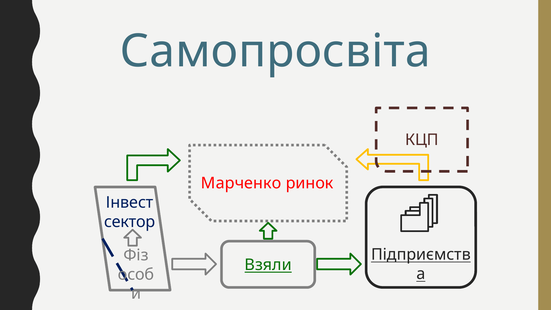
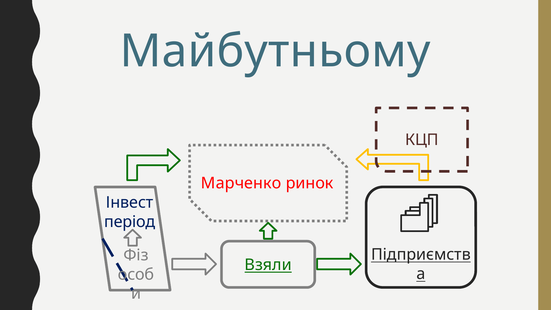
Самопросвіта: Самопросвіта -> Майбутньому
сектор: сектор -> період
